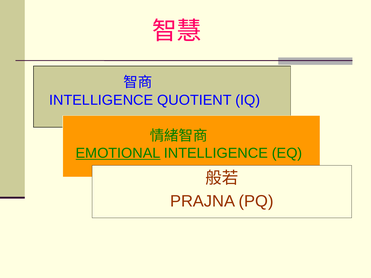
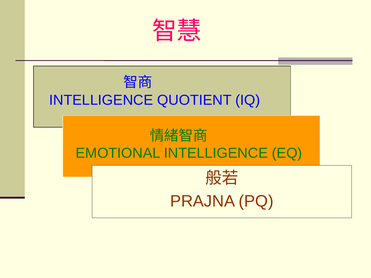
EMOTIONAL underline: present -> none
